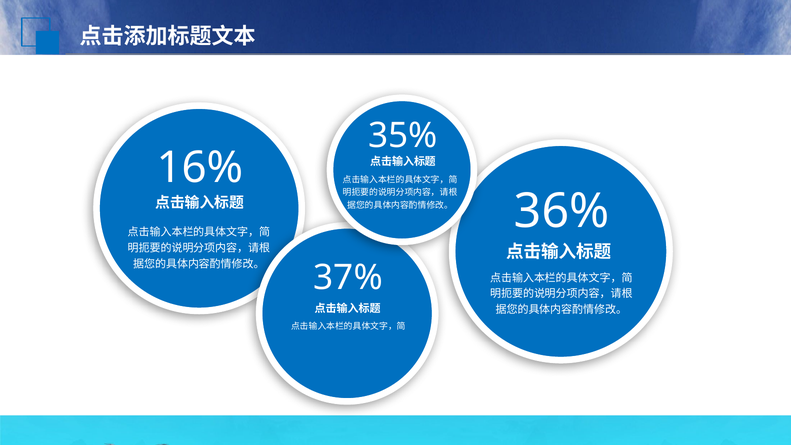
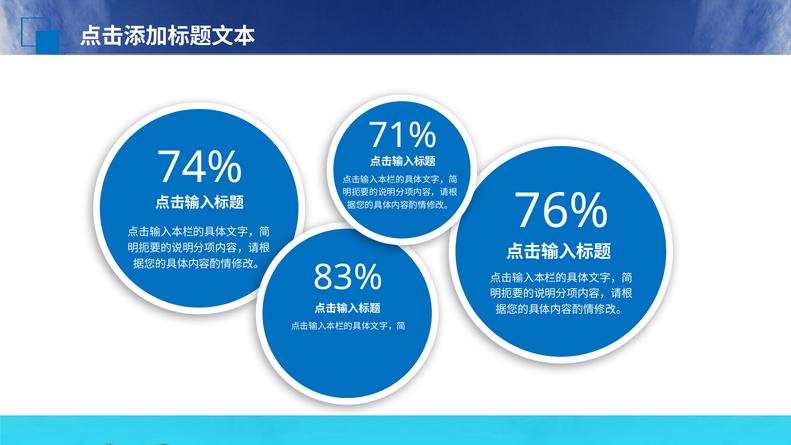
35%: 35% -> 71%
16%: 16% -> 74%
36%: 36% -> 76%
37%: 37% -> 83%
